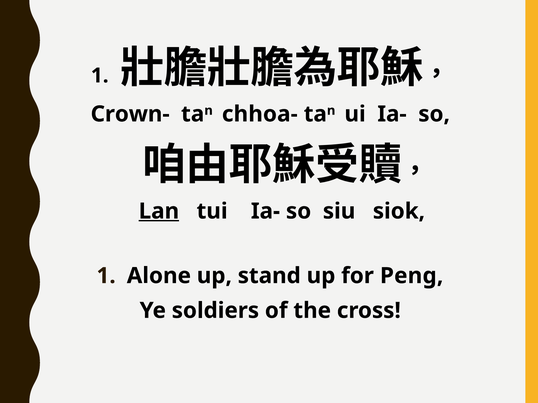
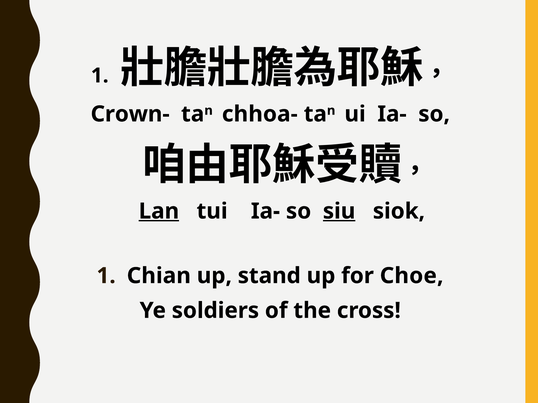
siu underline: none -> present
Alone: Alone -> Chian
Peng: Peng -> Choe
